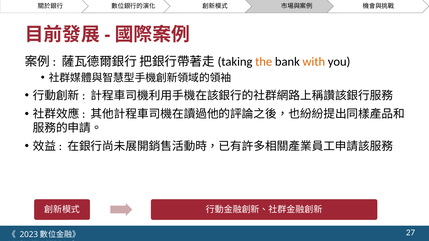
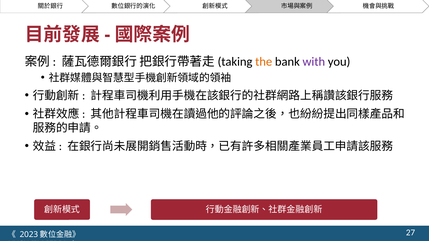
with colour: orange -> purple
